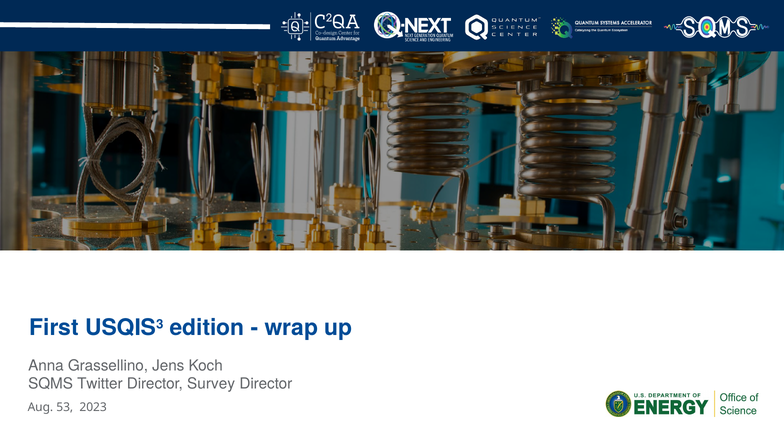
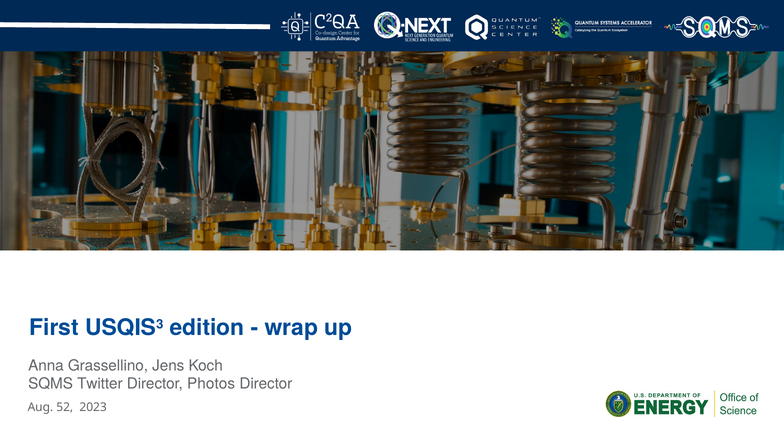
Survey: Survey -> Photos
53: 53 -> 52
